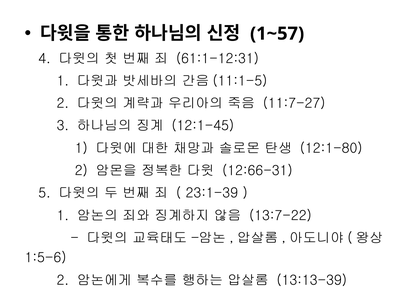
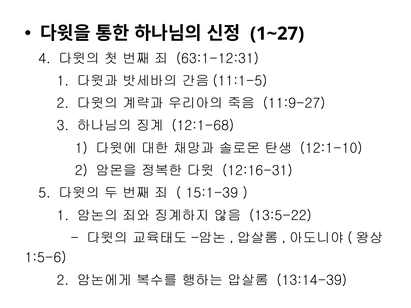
1~57: 1~57 -> 1~27
61:1-12:31: 61:1-12:31 -> 63:1-12:31
11:7-27: 11:7-27 -> 11:9-27
12:1-45: 12:1-45 -> 12:1-68
12:1-80: 12:1-80 -> 12:1-10
12:66-31: 12:66-31 -> 12:16-31
23:1-39: 23:1-39 -> 15:1-39
13:7-22: 13:7-22 -> 13:5-22
13:13-39: 13:13-39 -> 13:14-39
